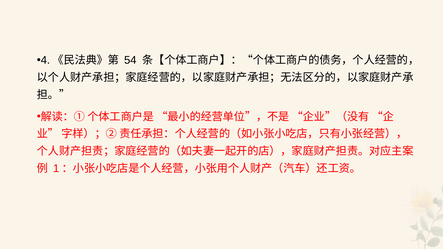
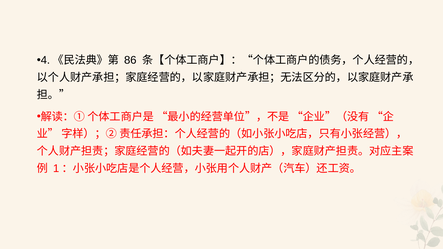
54: 54 -> 86
